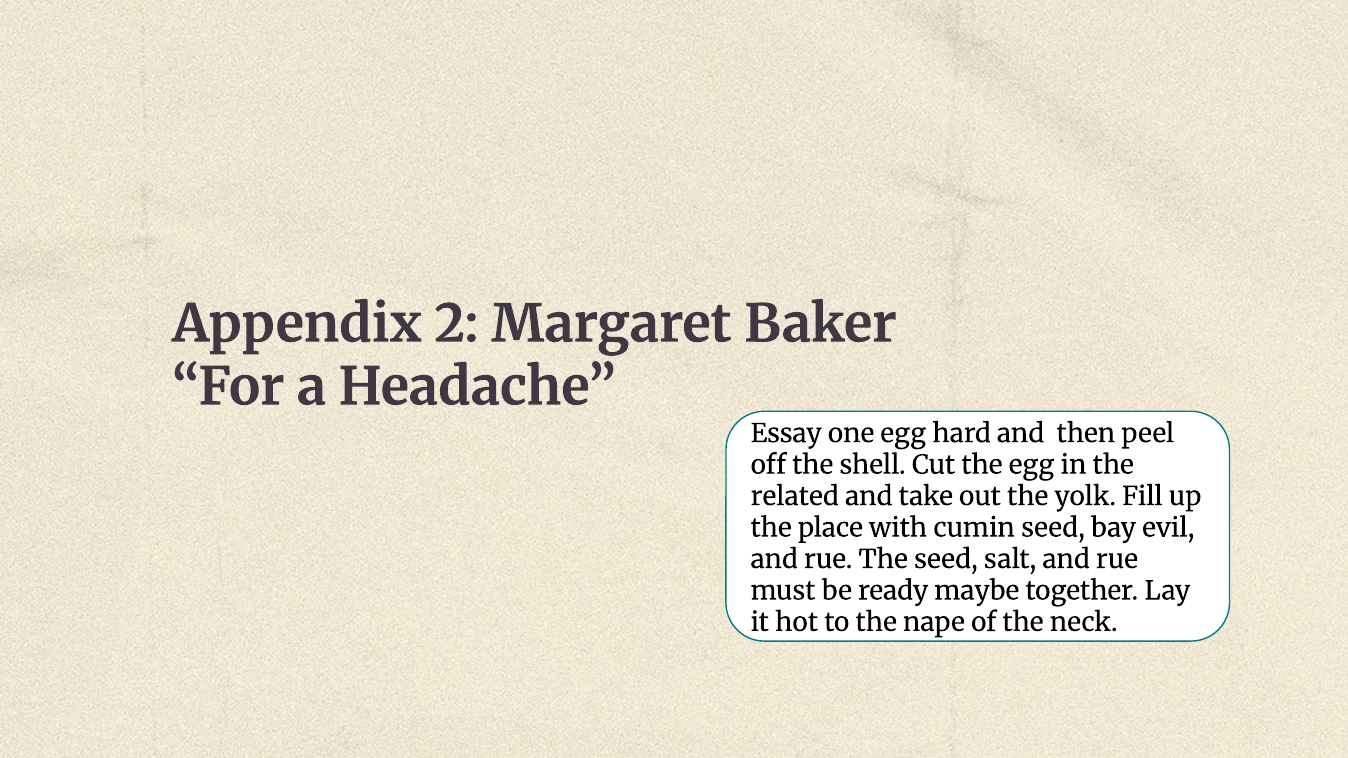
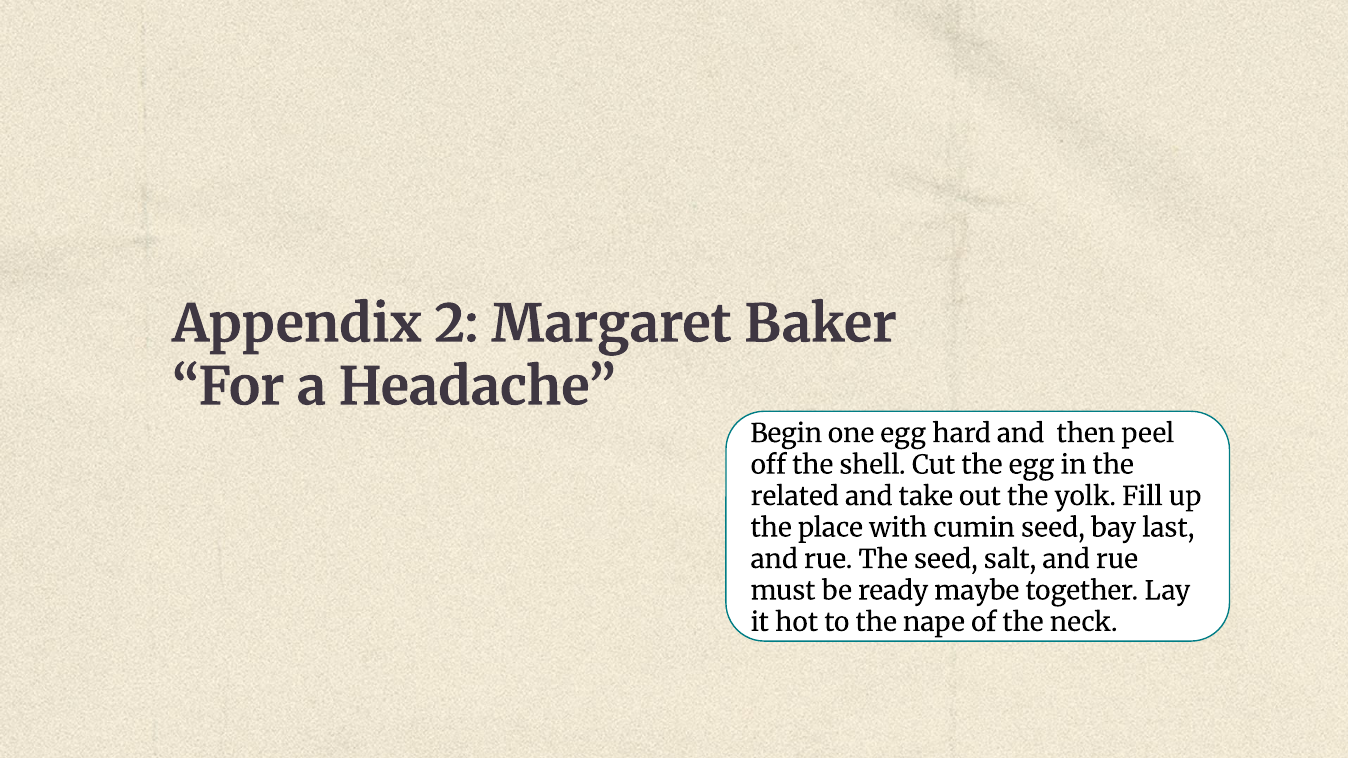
Essay: Essay -> Begin
evil: evil -> last
